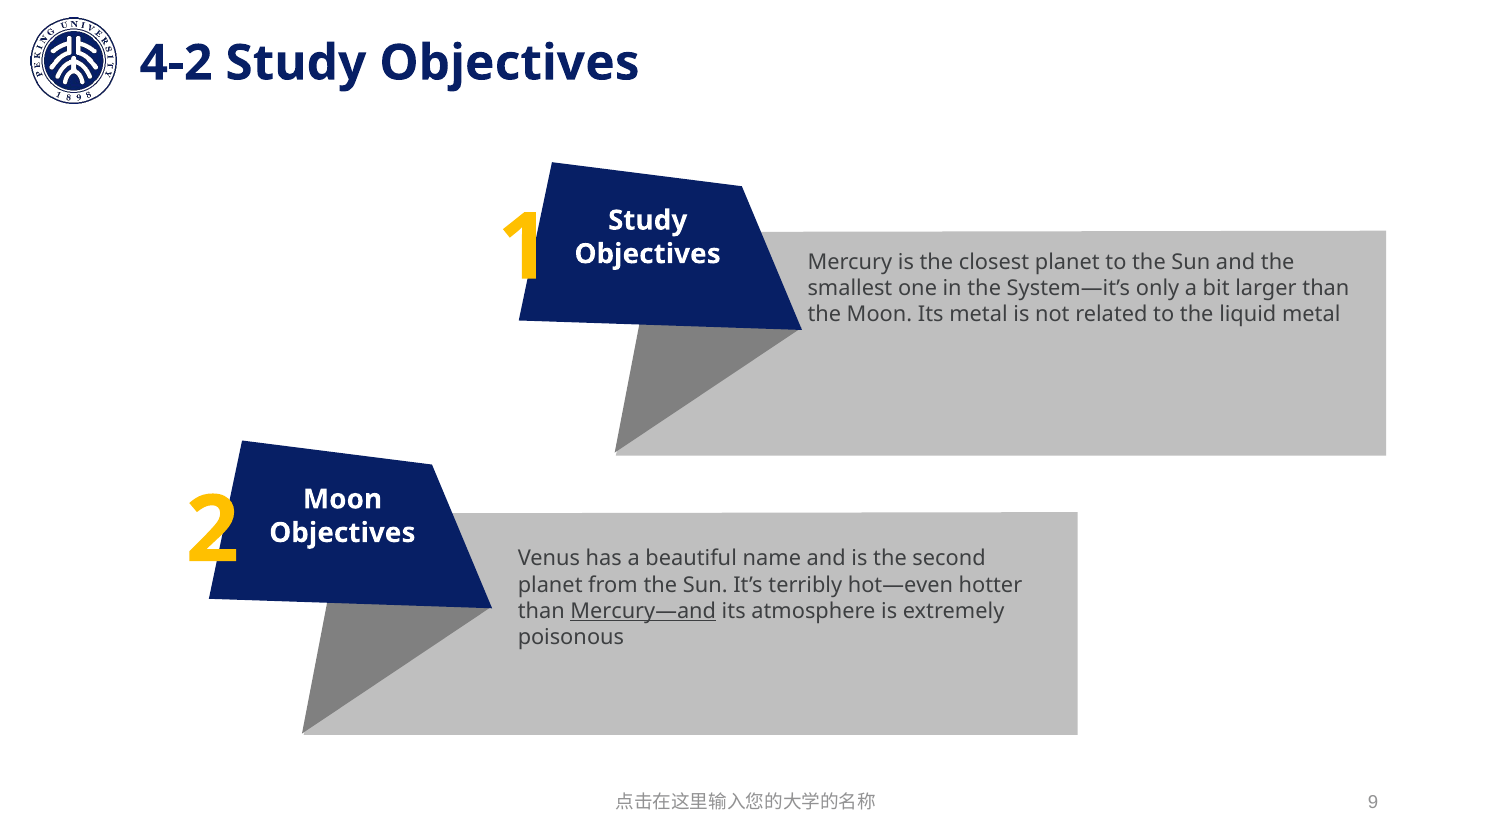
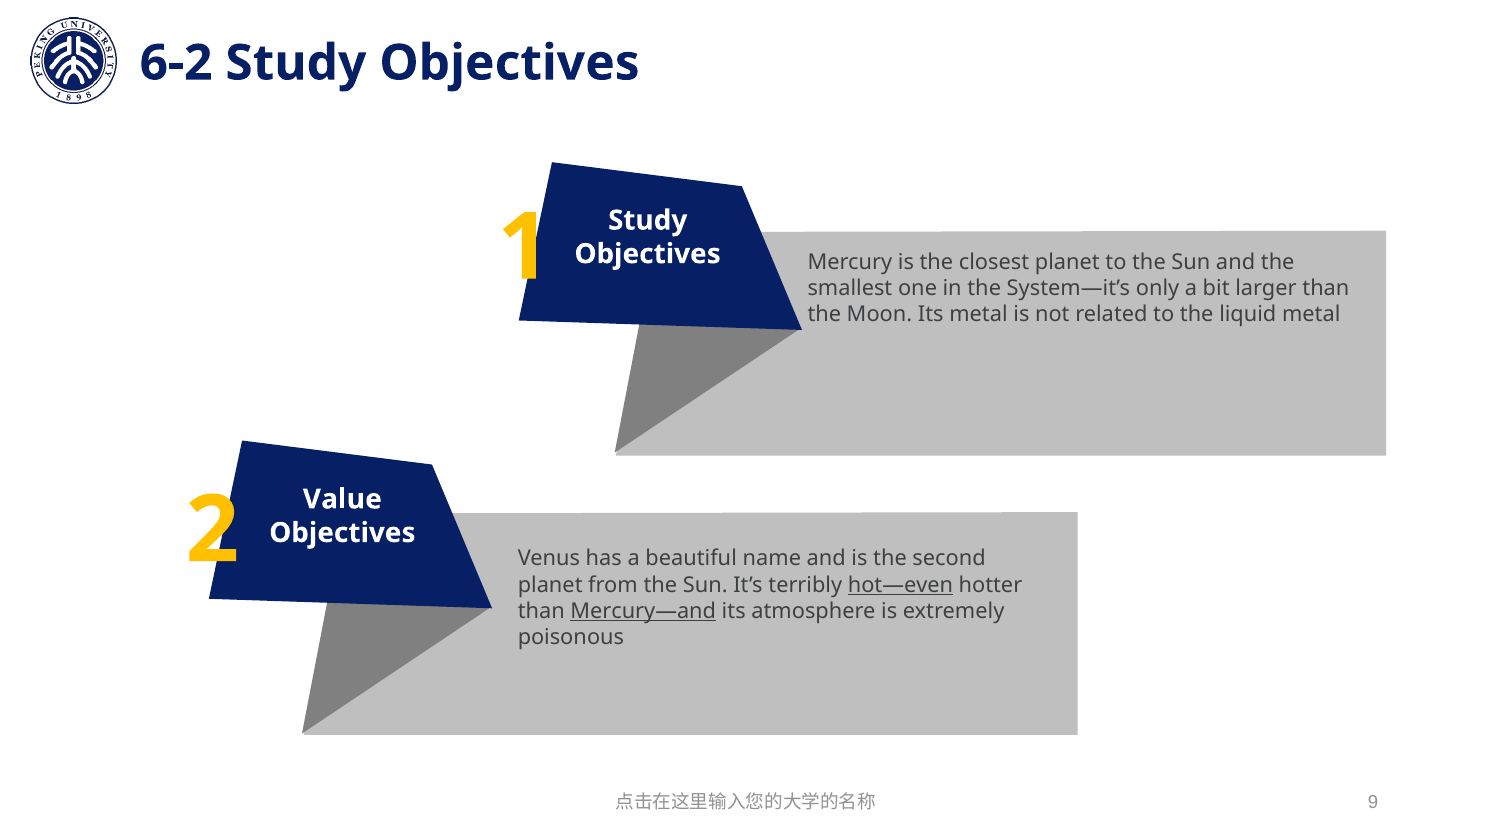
4-2: 4-2 -> 6-2
Moon at (342, 499): Moon -> Value
hot—even underline: none -> present
